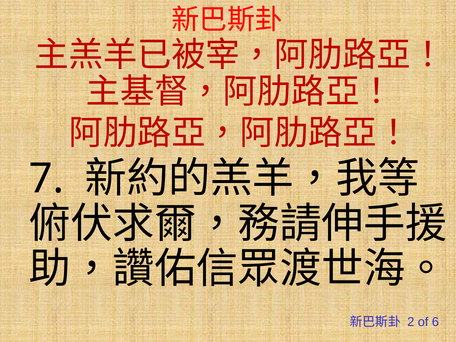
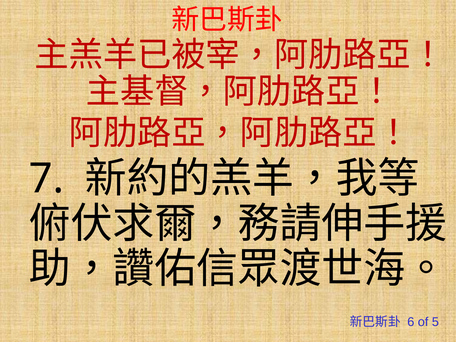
2: 2 -> 6
6: 6 -> 5
